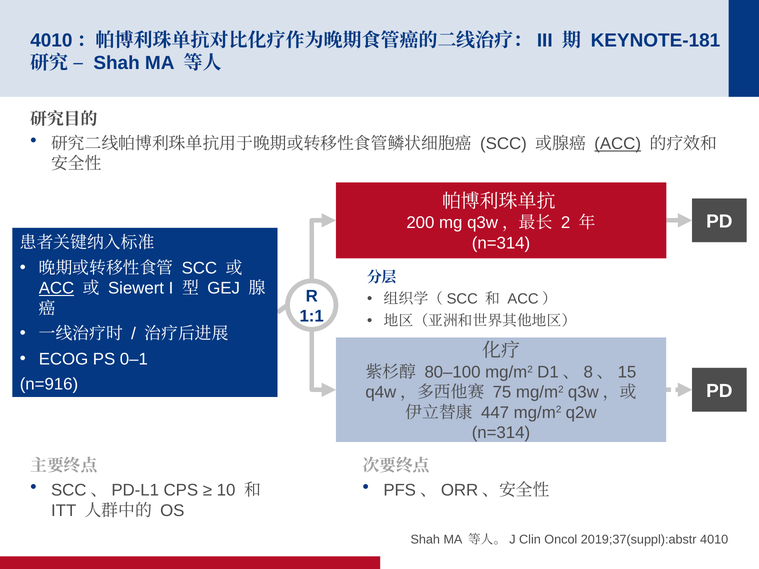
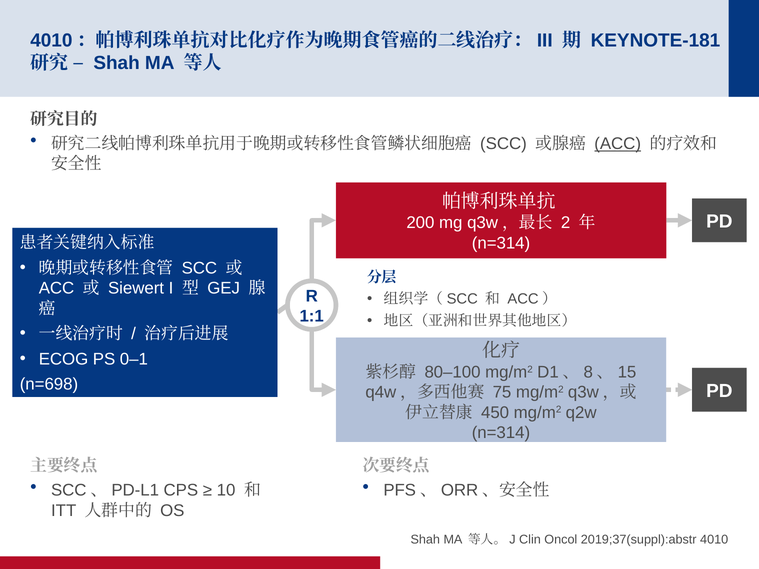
ACC at (56, 288) underline: present -> none
n=916: n=916 -> n=698
447: 447 -> 450
